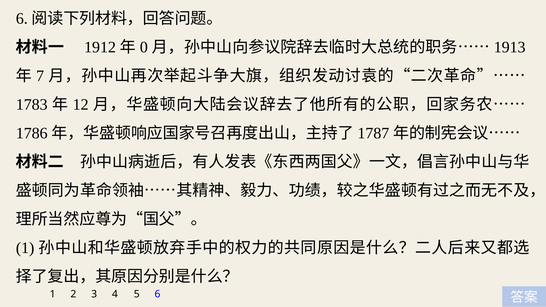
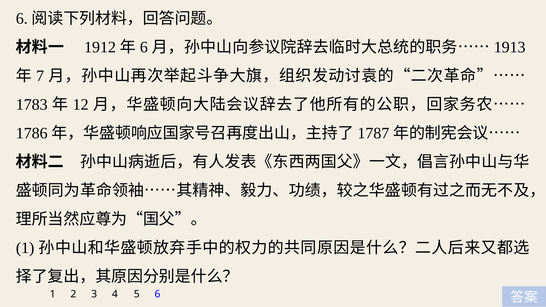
0 at (144, 47): 0 -> 6
